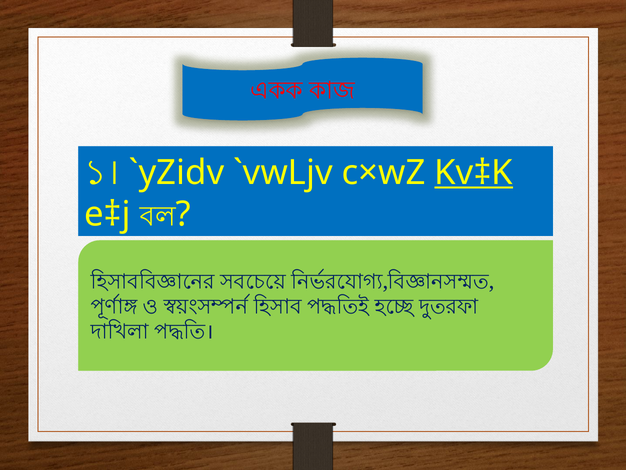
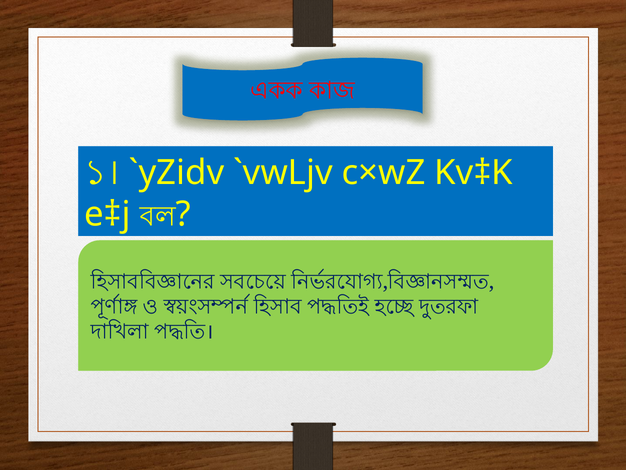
Kv‡K underline: present -> none
